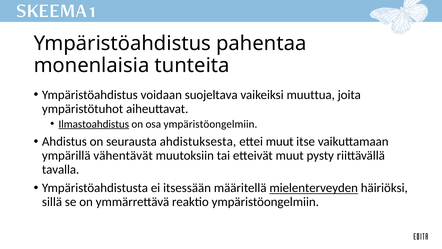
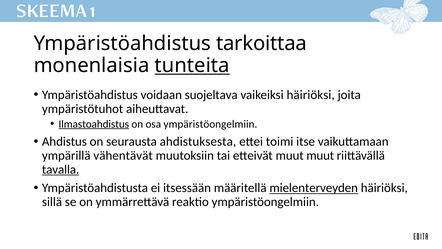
pahentaa: pahentaa -> tarkoittaa
tunteita underline: none -> present
vaikeiksi muuttua: muuttua -> häiriöksi
ettei muut: muut -> toimi
muut pysty: pysty -> muut
tavalla underline: none -> present
